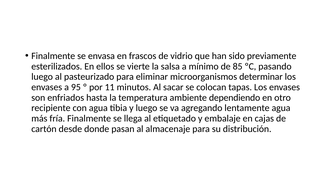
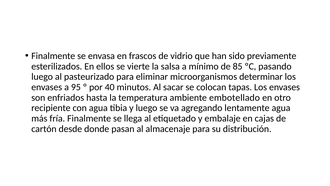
11: 11 -> 40
dependiendo: dependiendo -> embotellado
